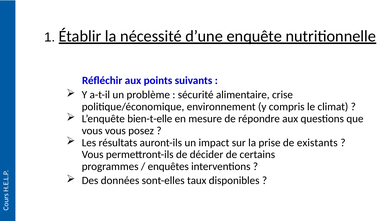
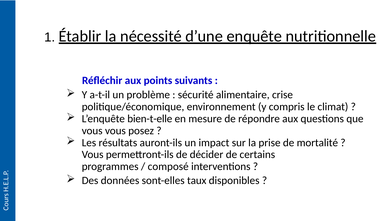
existants: existants -> mortalité
enquêtes: enquêtes -> composé
